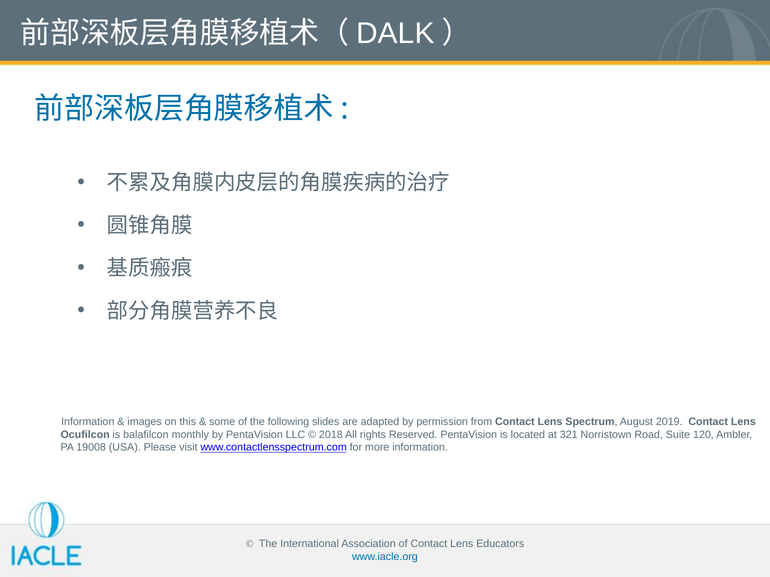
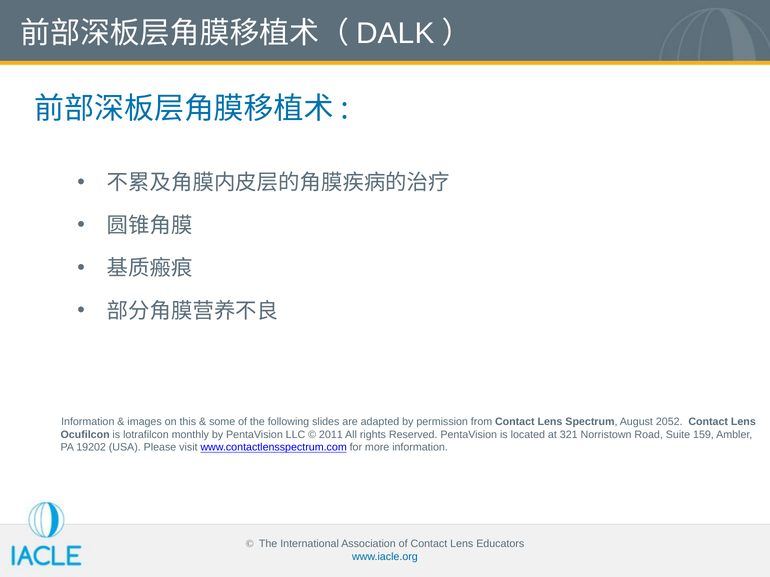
2019: 2019 -> 2052
balafilcon: balafilcon -> lotrafilcon
2018: 2018 -> 2011
120: 120 -> 159
19008: 19008 -> 19202
